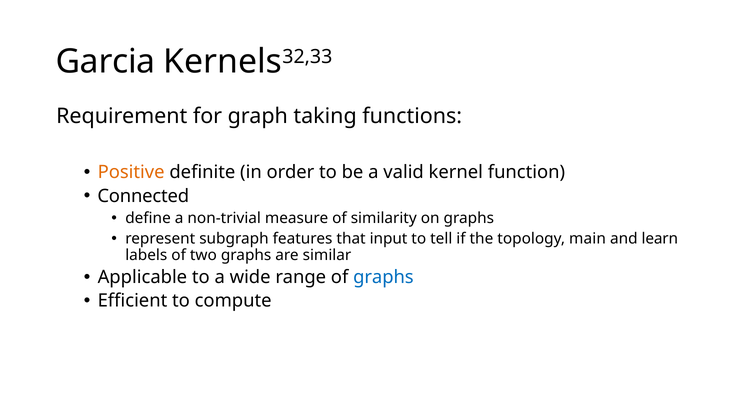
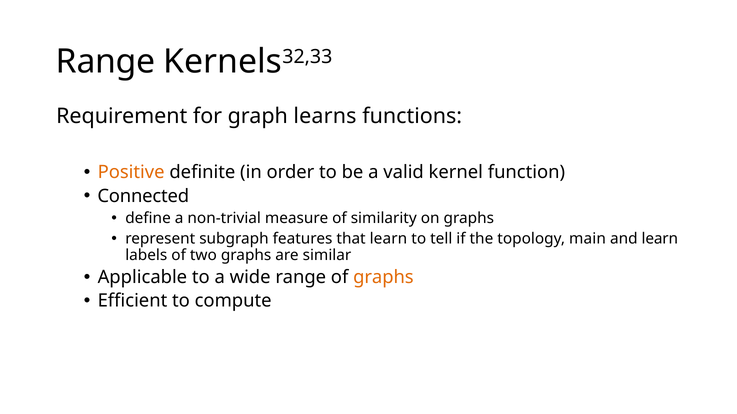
Garcia at (106, 62): Garcia -> Range
taking: taking -> learns
that input: input -> learn
graphs at (383, 278) colour: blue -> orange
